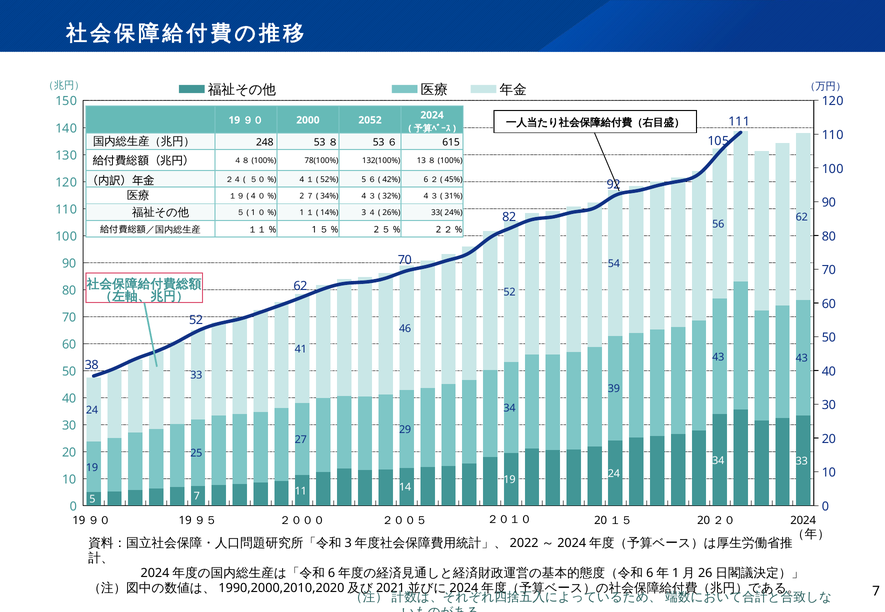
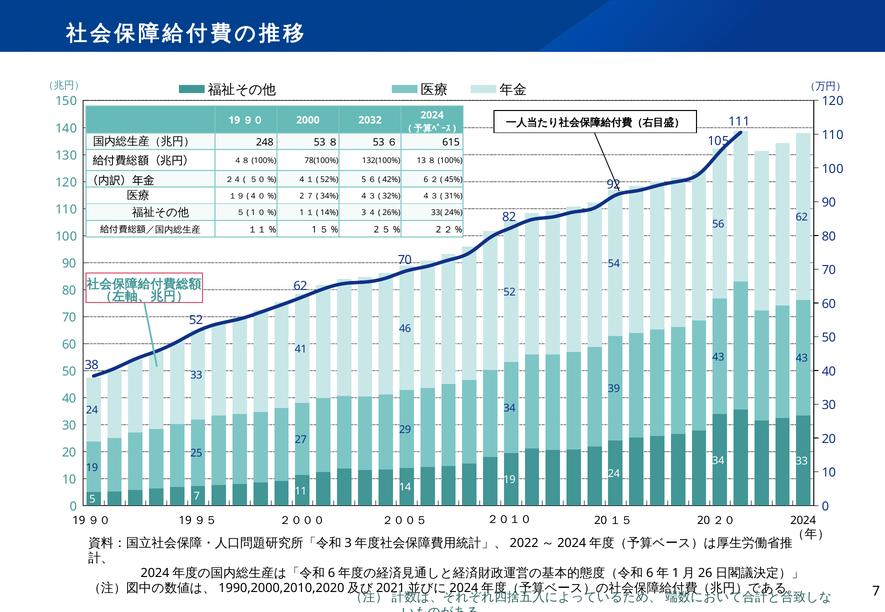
2052: 2052 -> 2032
